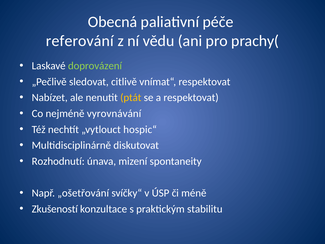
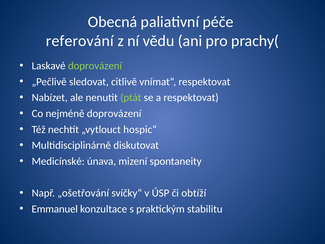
ptát colour: yellow -> light green
nejméně vyrovnávání: vyrovnávání -> doprovázení
Rozhodnutí: Rozhodnutí -> Medicínské
méně: méně -> obtíží
Zkušeností: Zkušeností -> Emmanuel
